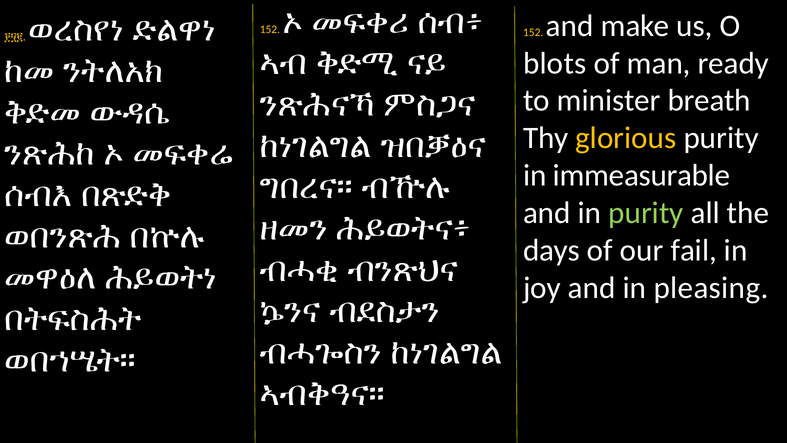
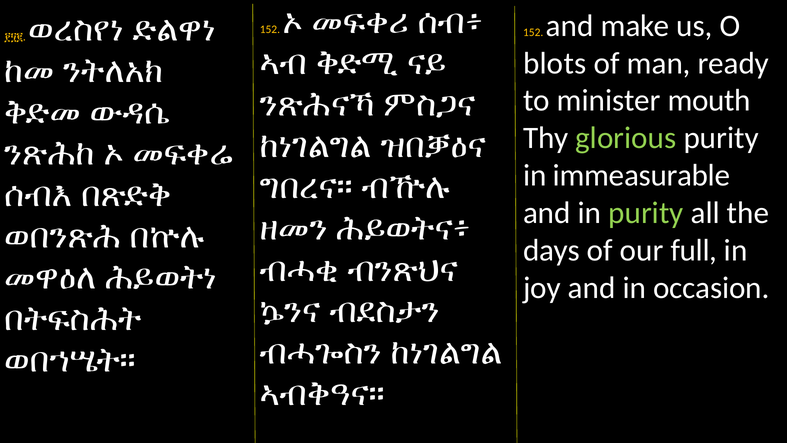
breath: breath -> mouth
glorious colour: yellow -> light green
fail: fail -> full
pleasing: pleasing -> occasion
